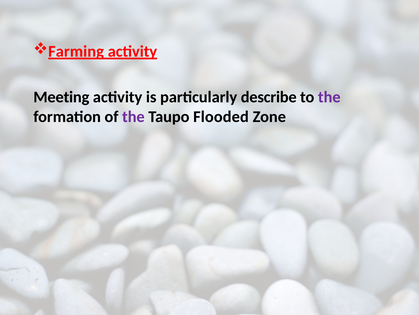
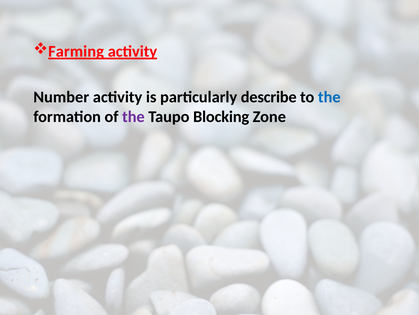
Meeting: Meeting -> Number
the at (329, 97) colour: purple -> blue
Flooded: Flooded -> Blocking
